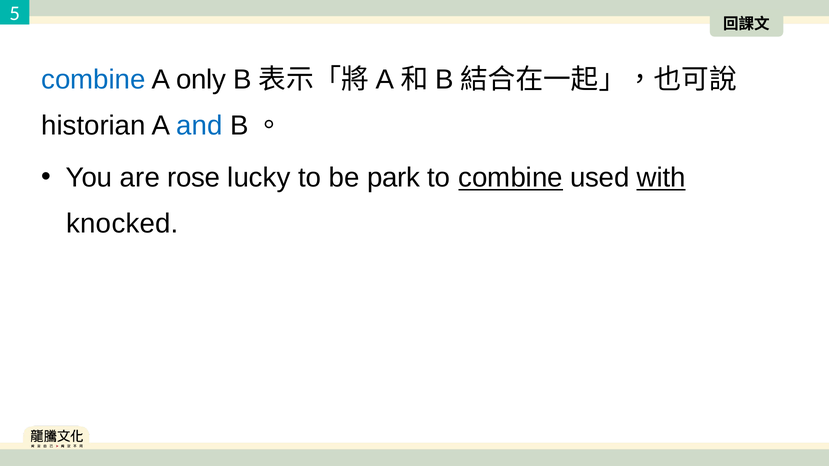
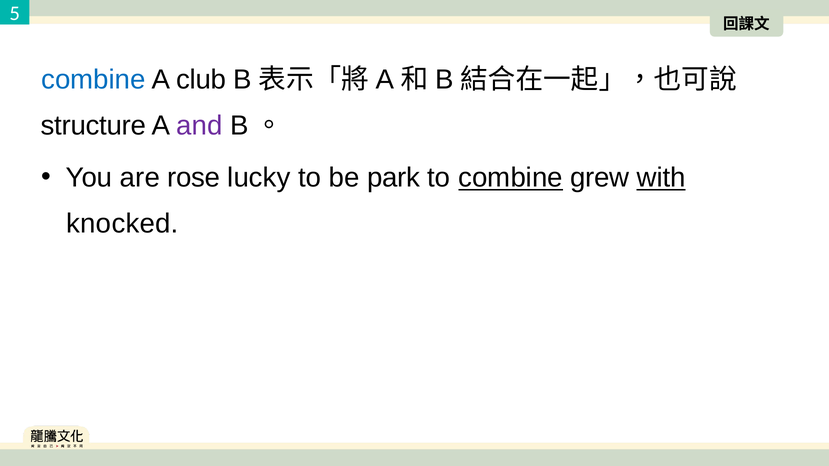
only: only -> club
historian: historian -> structure
and colour: blue -> purple
used: used -> grew
